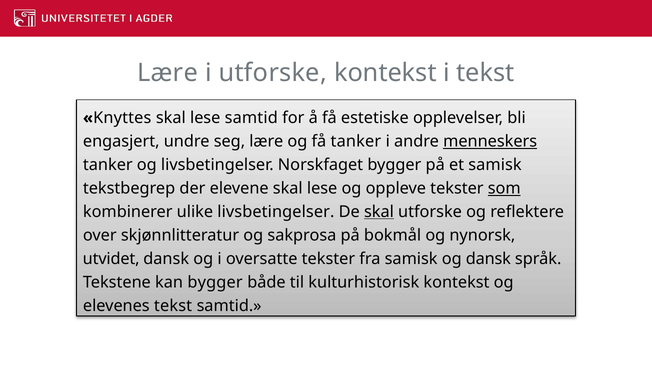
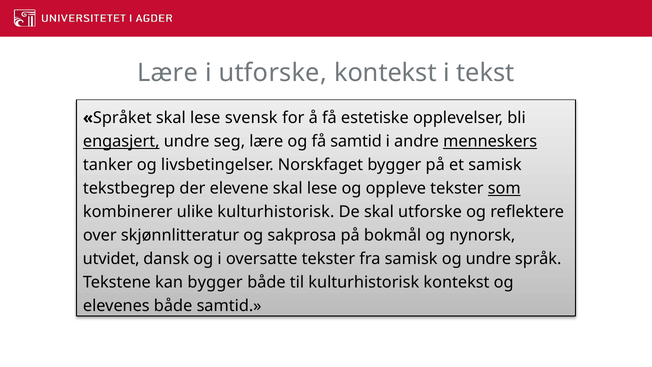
Knyttes: Knyttes -> Språket
lese samtid: samtid -> svensk
engasjert underline: none -> present
få tanker: tanker -> samtid
ulike livsbetingelser: livsbetingelser -> kulturhistorisk
skal at (379, 212) underline: present -> none
og dansk: dansk -> undre
elevenes tekst: tekst -> både
